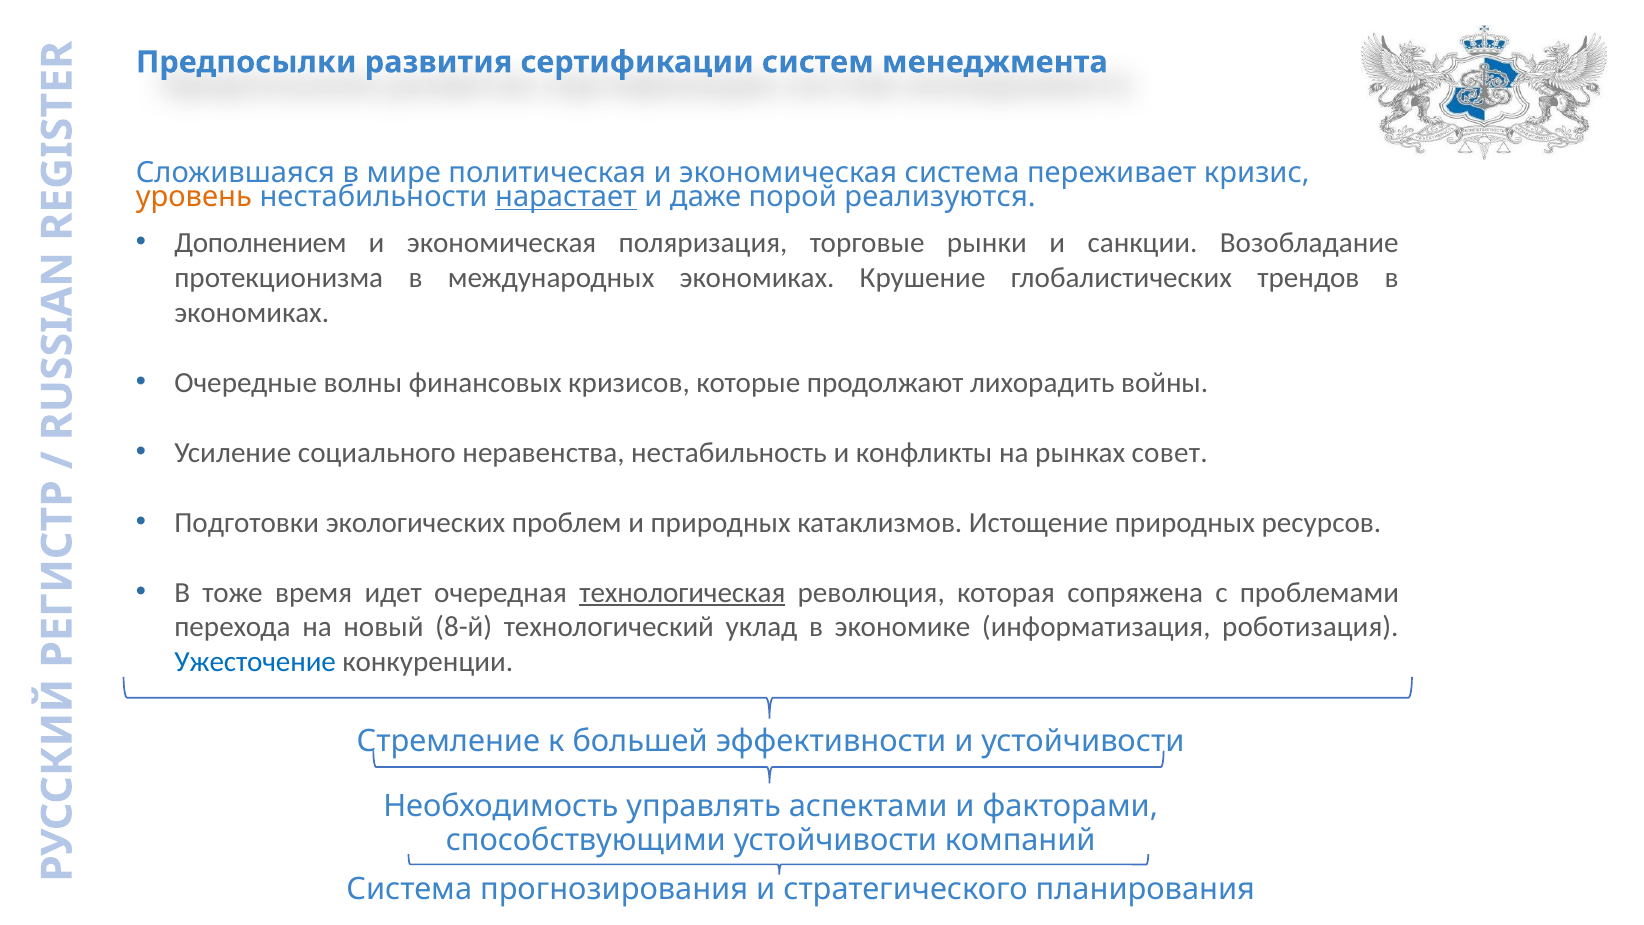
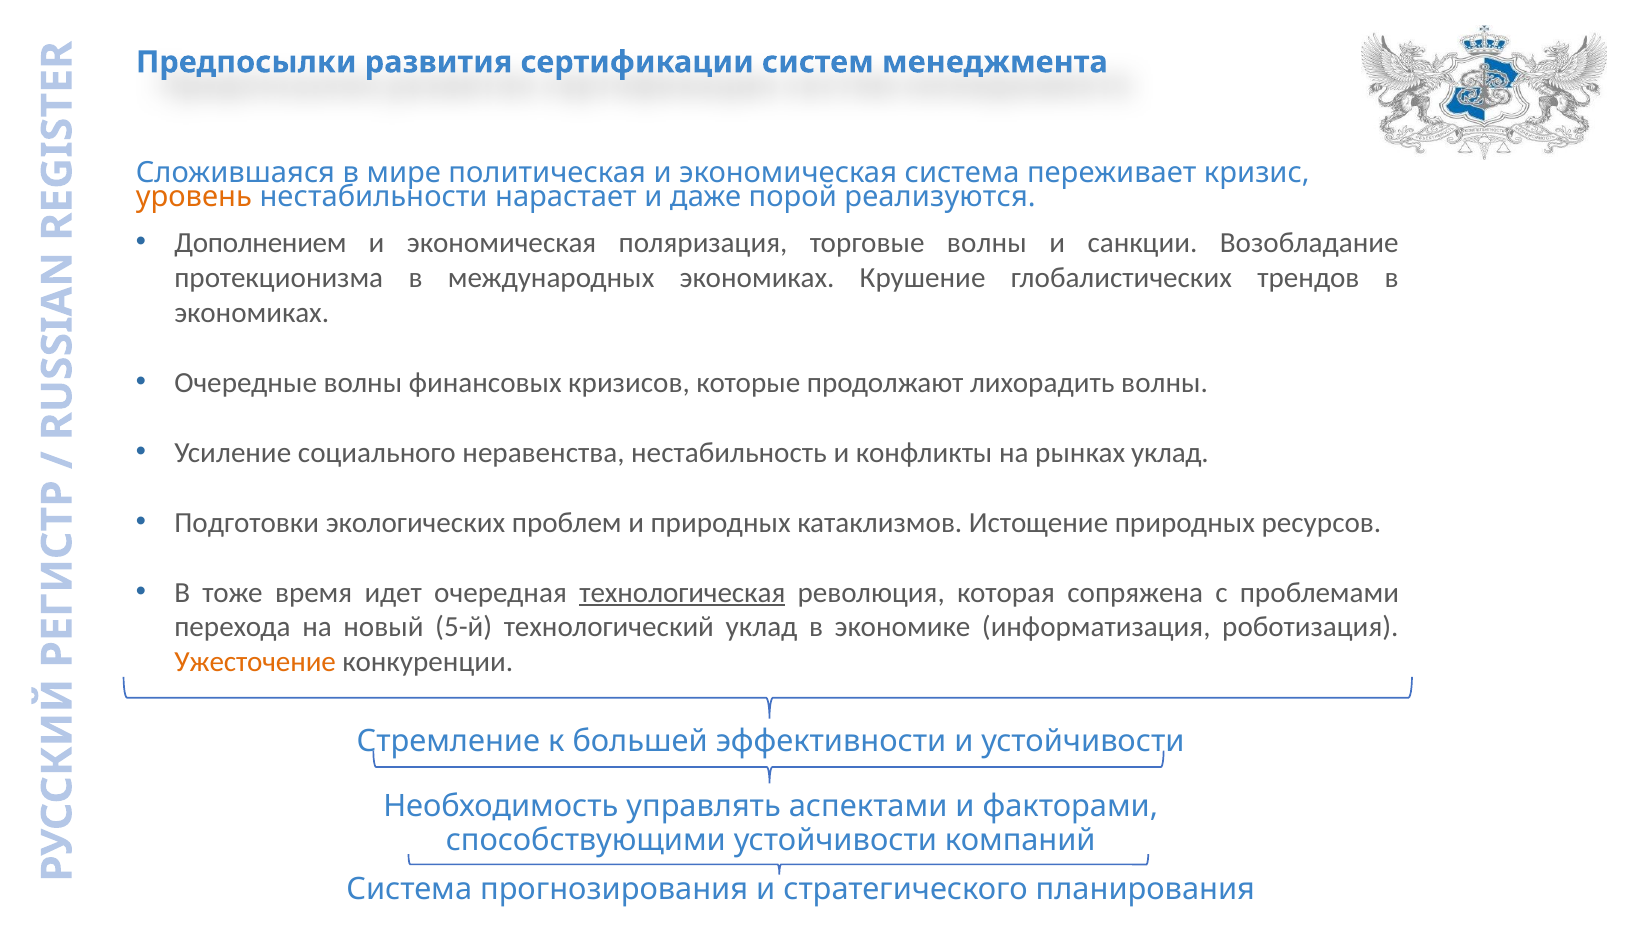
нарастает underline: present -> none
торговые рынки: рынки -> волны
лихорадить войны: войны -> волны
рынках совет: совет -> уклад
8-й: 8-й -> 5-й
Ужесточение colour: blue -> orange
